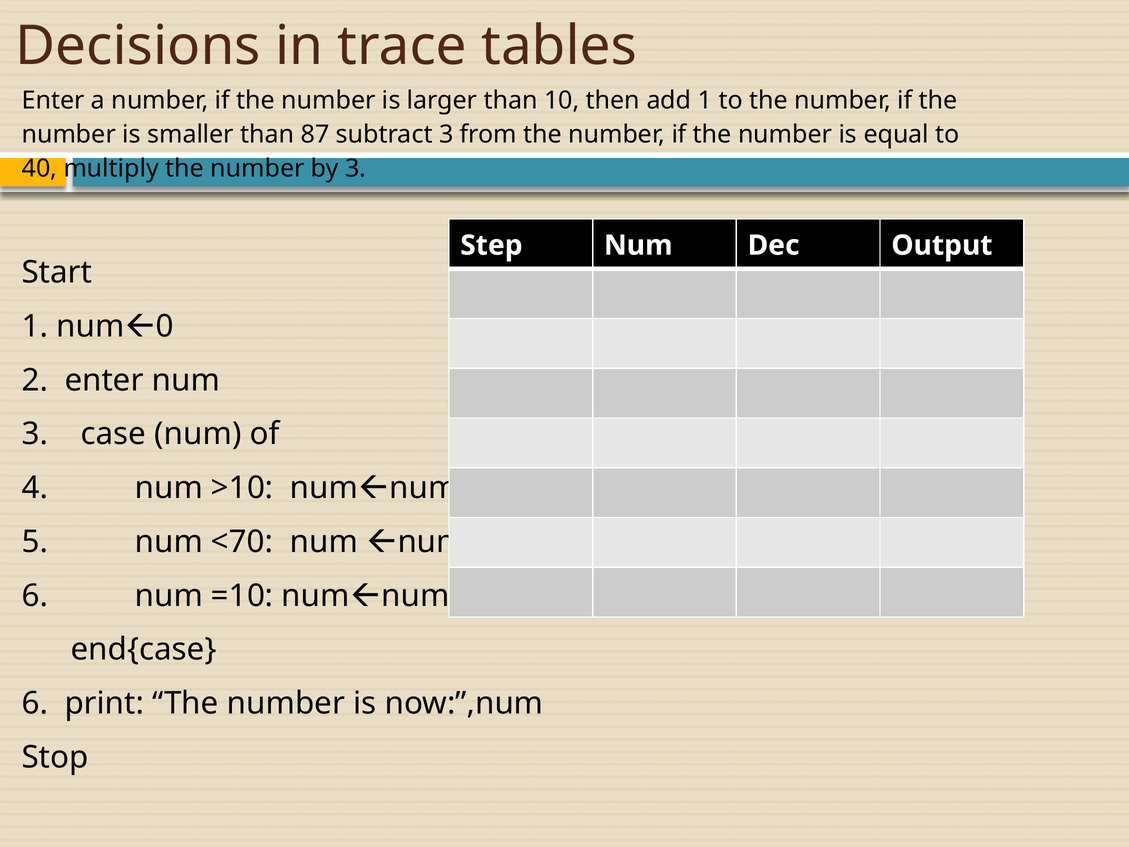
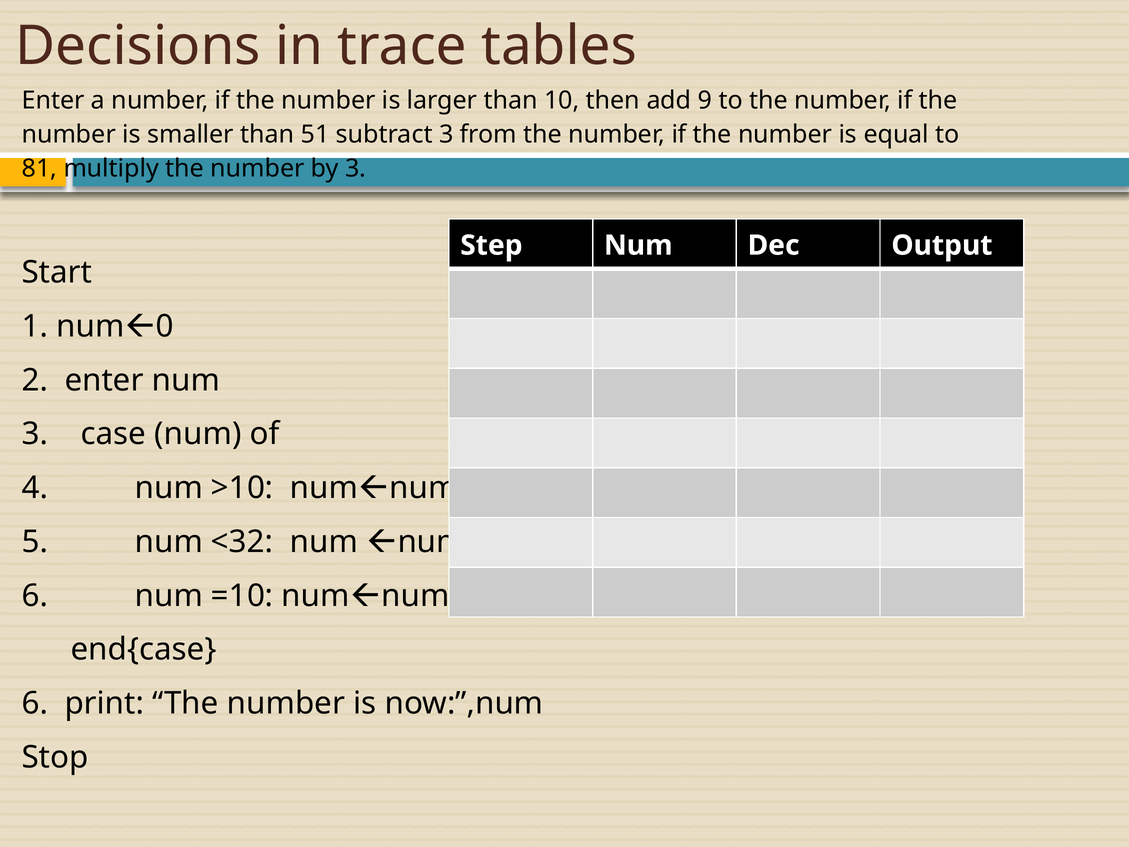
add 1: 1 -> 9
87: 87 -> 51
40: 40 -> 81
<70: <70 -> <32
